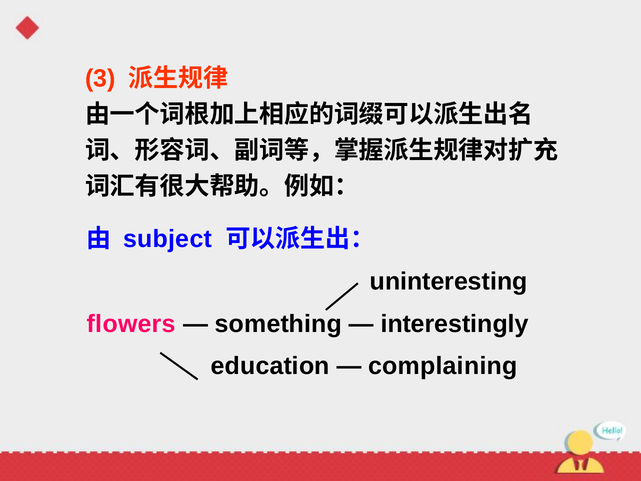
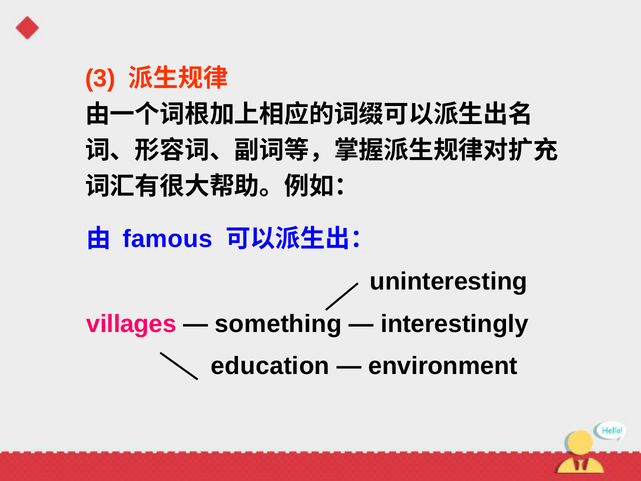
subject: subject -> famous
flowers: flowers -> villages
complaining: complaining -> environment
